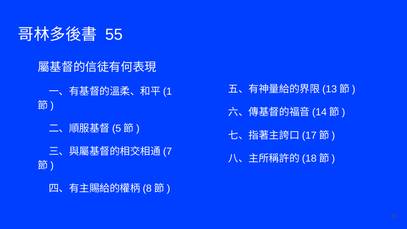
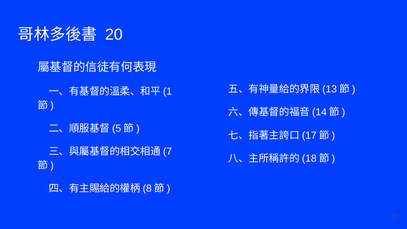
55: 55 -> 20
